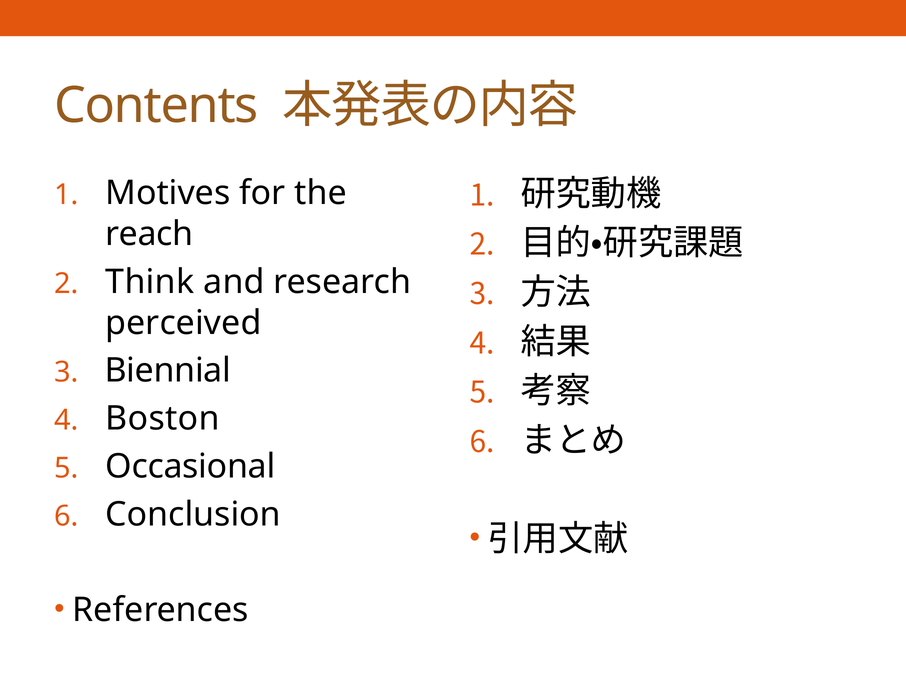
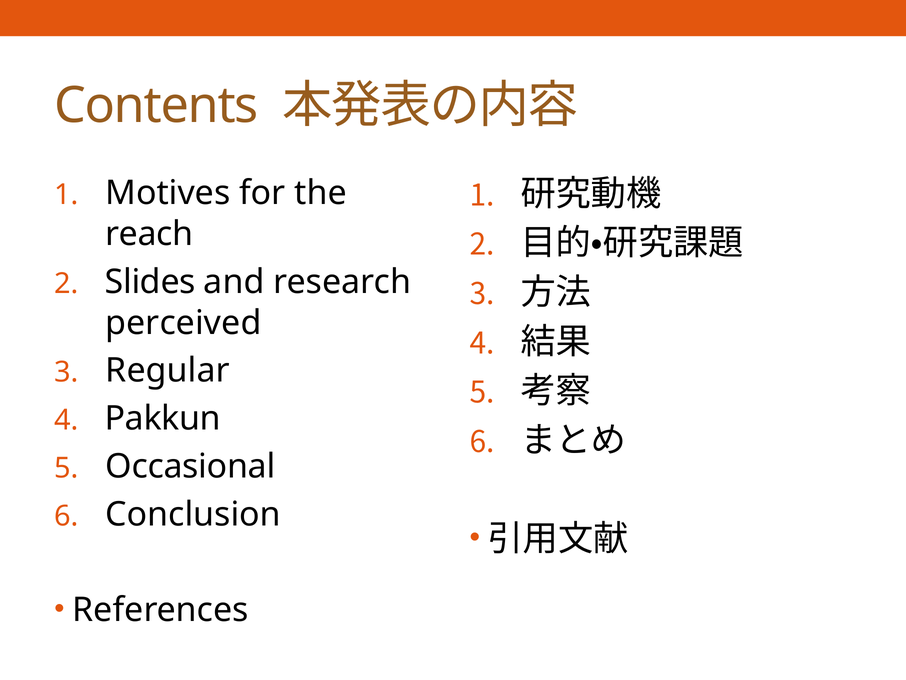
Think: Think -> Slides
Biennial: Biennial -> Regular
Boston: Boston -> Pakkun
